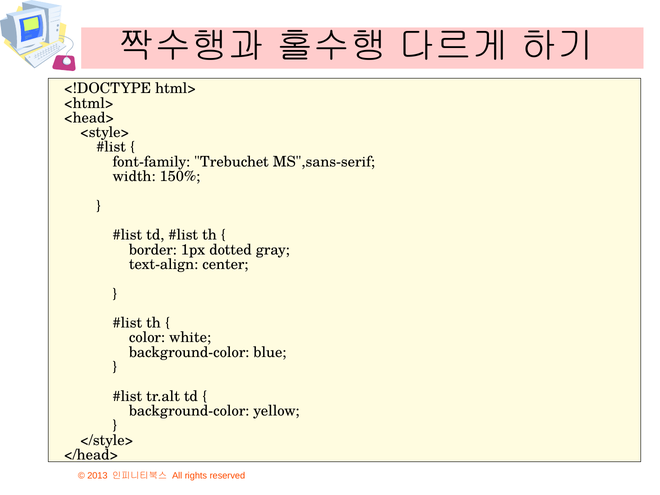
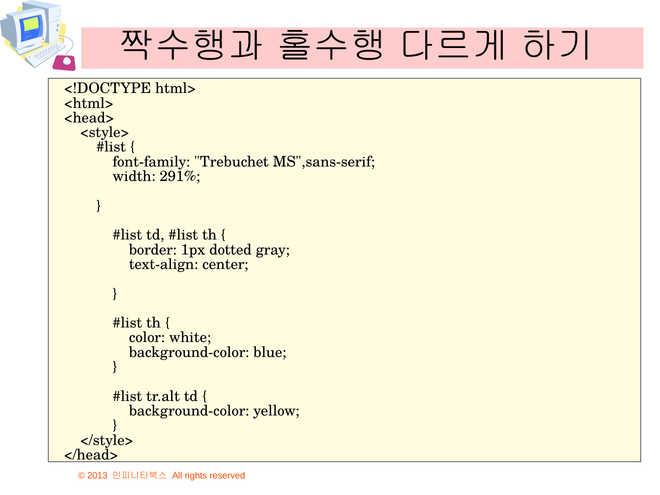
150%: 150% -> 291%
